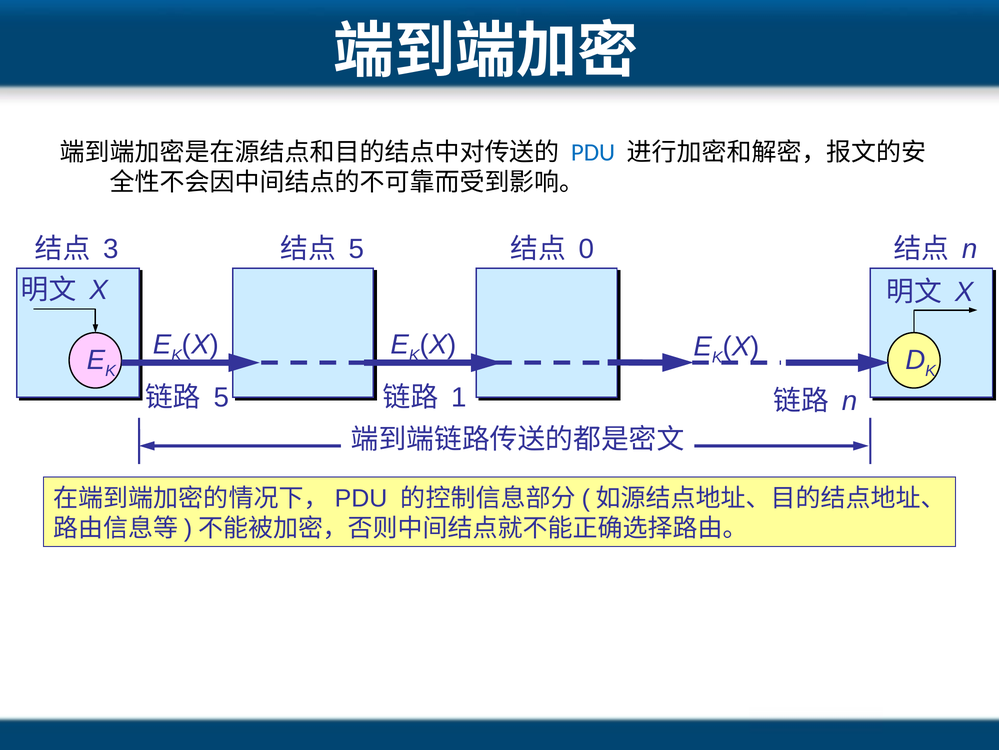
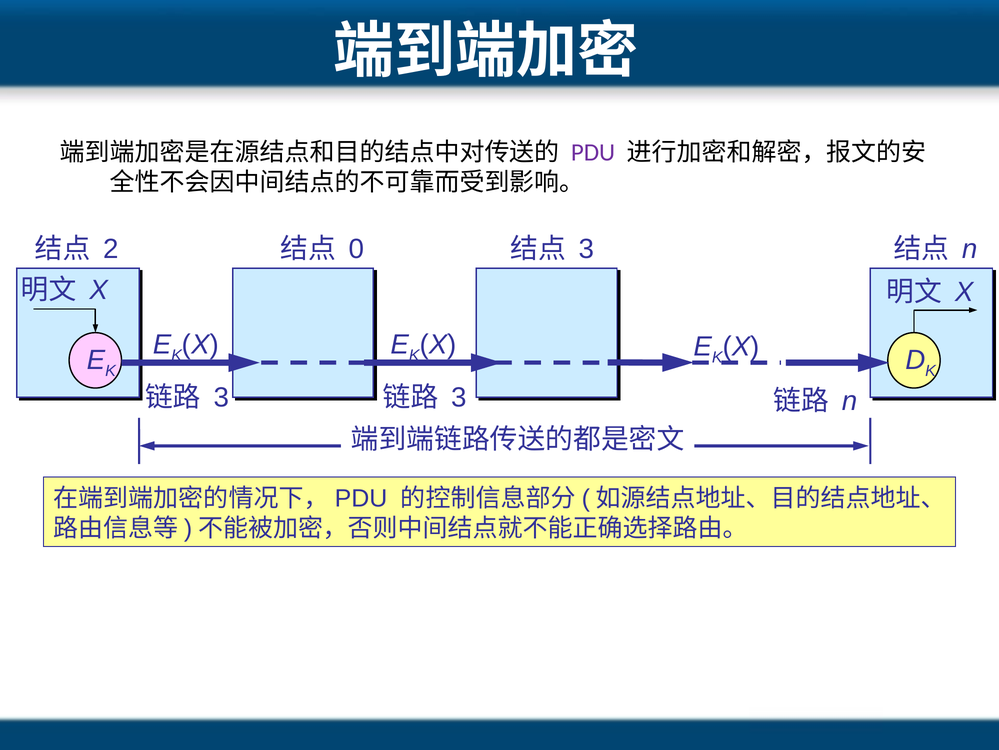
PDU colour: blue -> purple
3: 3 -> 2
5 at (356, 249): 5 -> 0
0 at (587, 249): 0 -> 3
5 at (221, 397): 5 -> 3
1 at (459, 397): 1 -> 3
